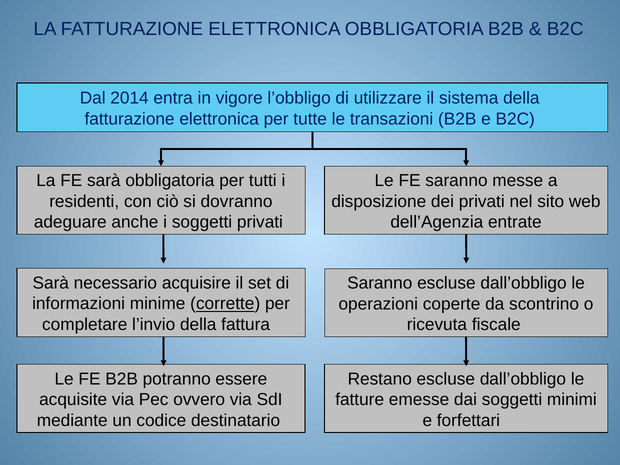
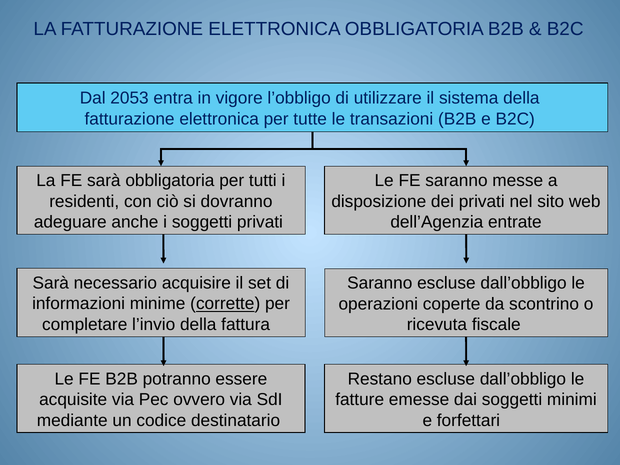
2014: 2014 -> 2053
